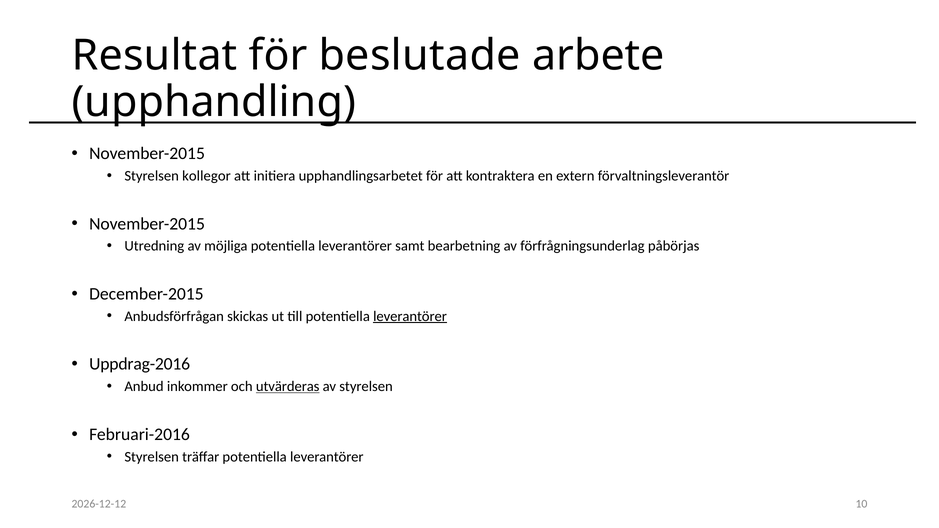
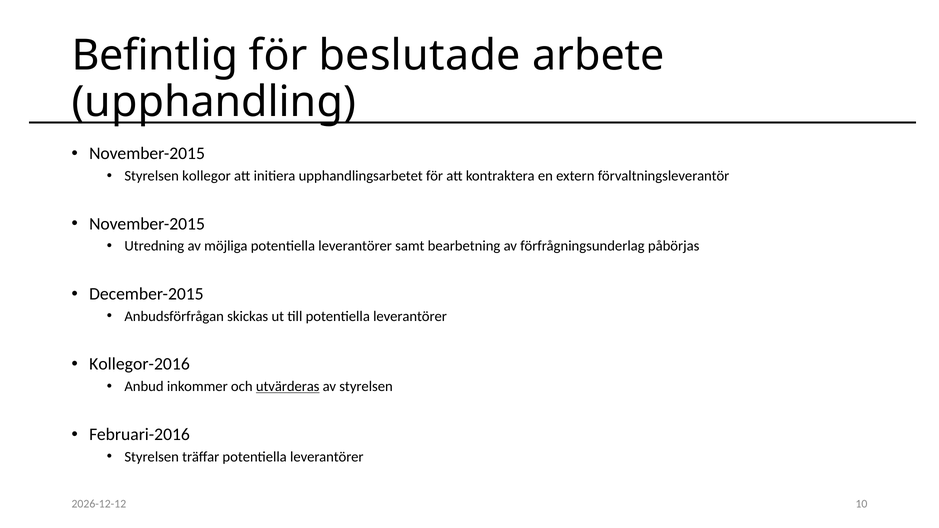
Resultat: Resultat -> Befintlig
leverantörer at (410, 316) underline: present -> none
Uppdrag-2016: Uppdrag-2016 -> Kollegor-2016
